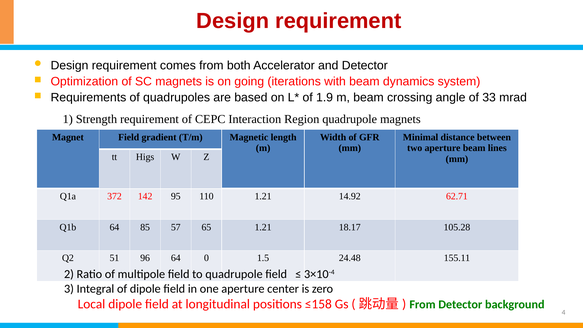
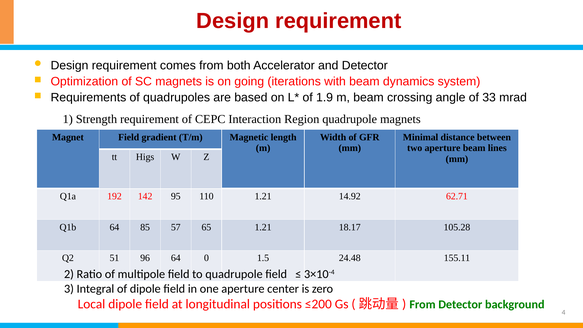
372: 372 -> 192
≤158: ≤158 -> ≤200
